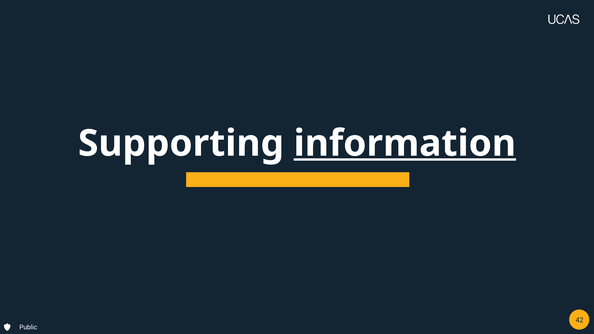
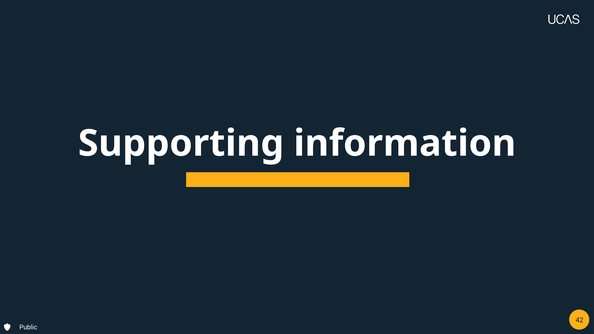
information underline: present -> none
